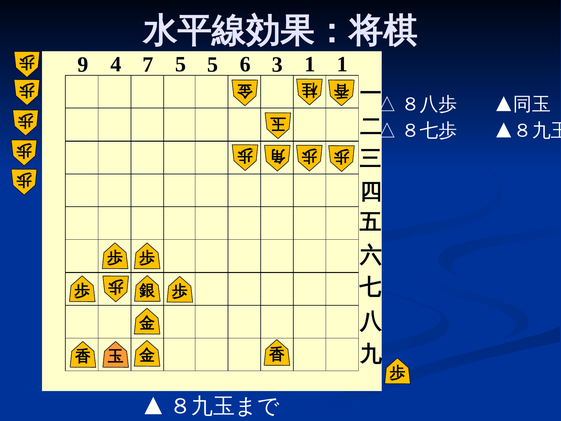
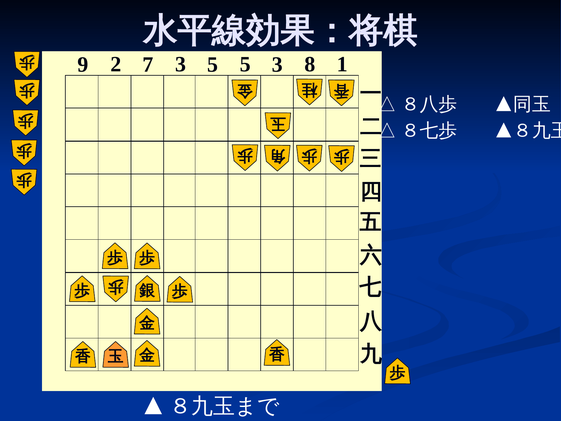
4: 4 -> 2
7 5: 5 -> 3
5 6: 6 -> 5
3 1: 1 -> 8
